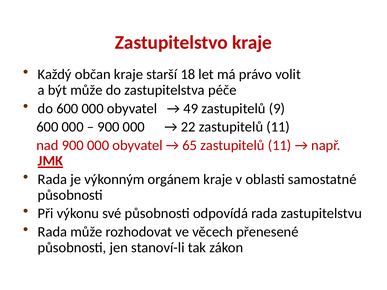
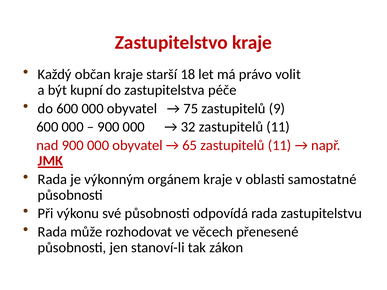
být může: může -> kupní
49: 49 -> 75
22: 22 -> 32
